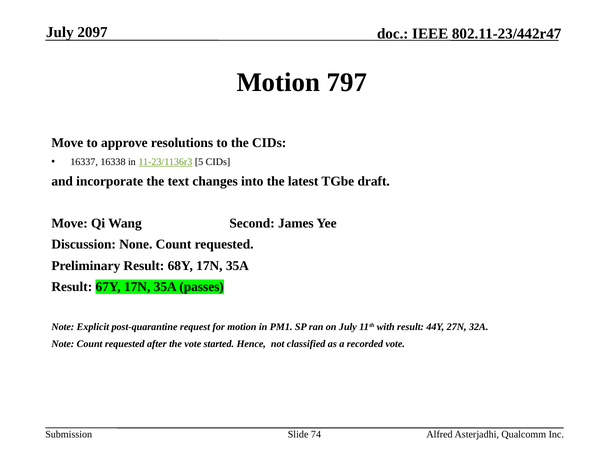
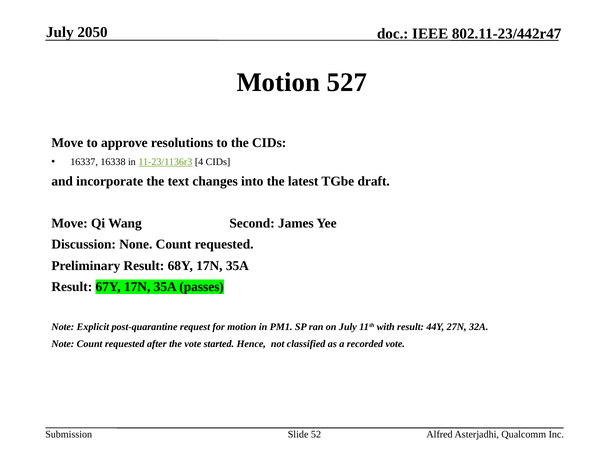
2097: 2097 -> 2050
797: 797 -> 527
5: 5 -> 4
74: 74 -> 52
